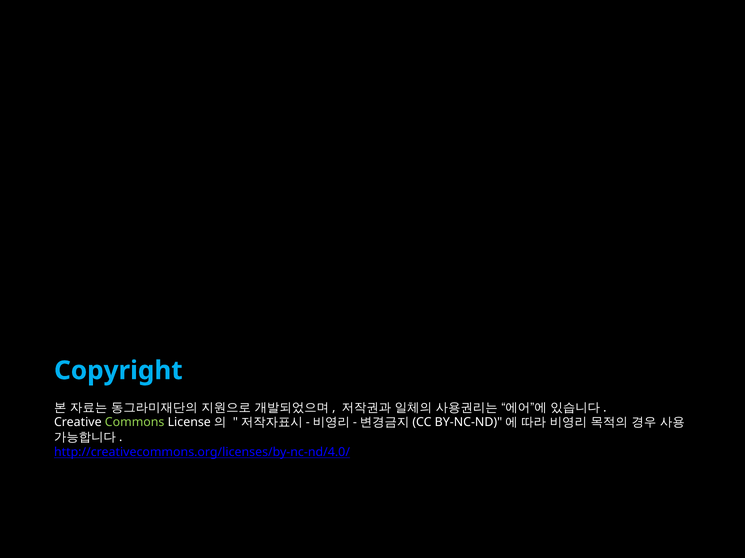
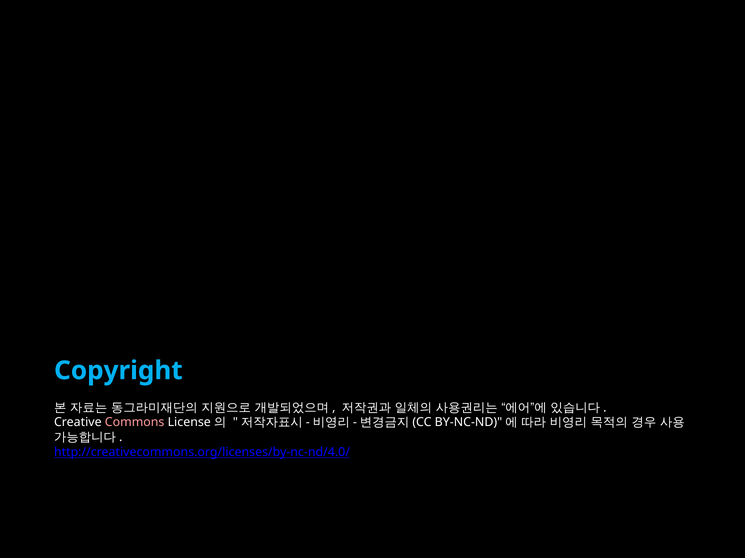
Commons colour: light green -> pink
